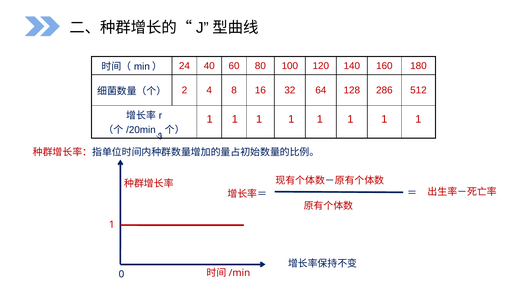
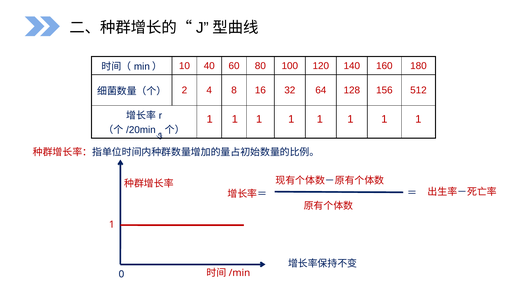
24: 24 -> 10
286: 286 -> 156
